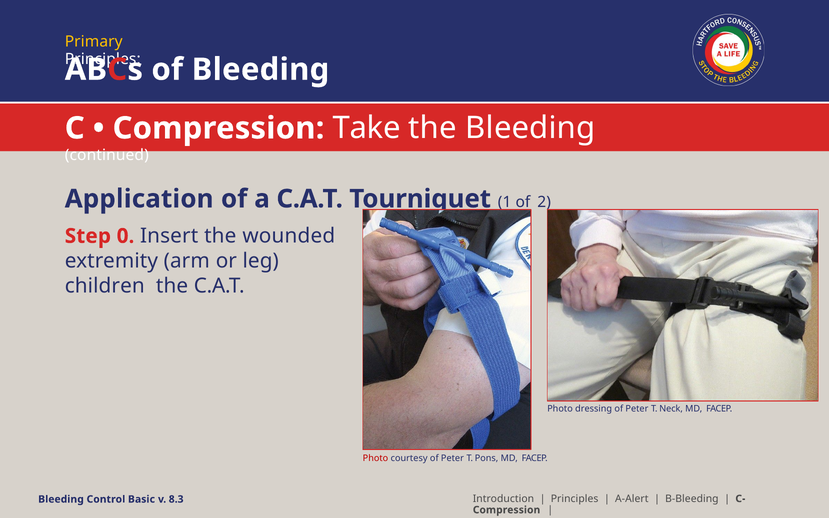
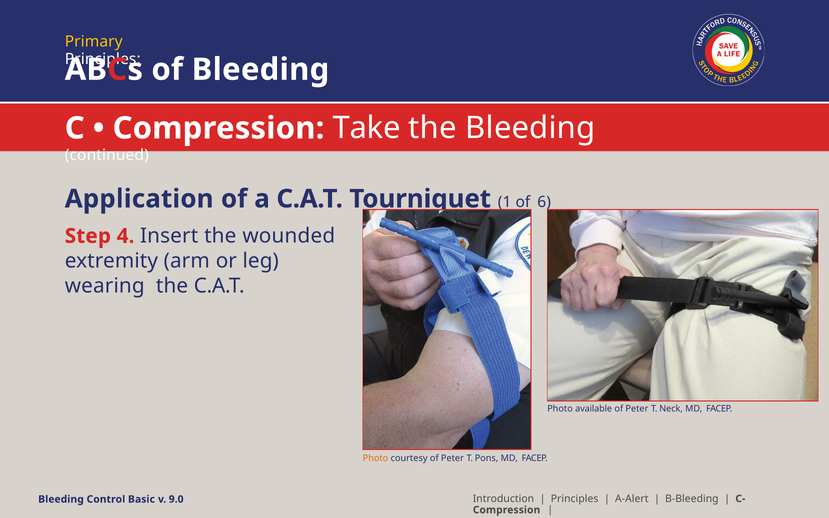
2: 2 -> 6
0: 0 -> 4
children: children -> wearing
dressing: dressing -> available
Photo at (375, 458) colour: red -> orange
8.3: 8.3 -> 9.0
